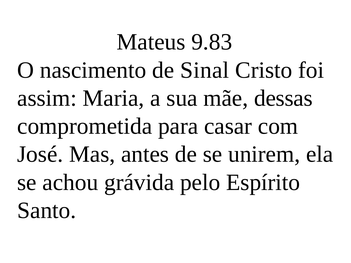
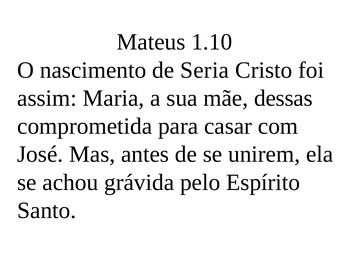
9.83: 9.83 -> 1.10
Sinal: Sinal -> Seria
